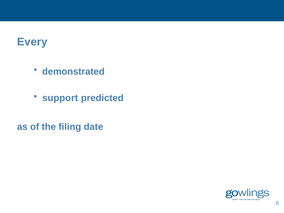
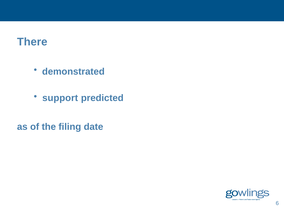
Every: Every -> There
